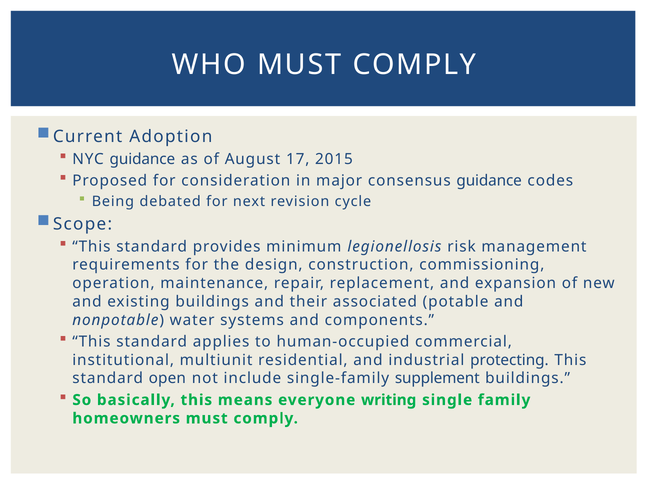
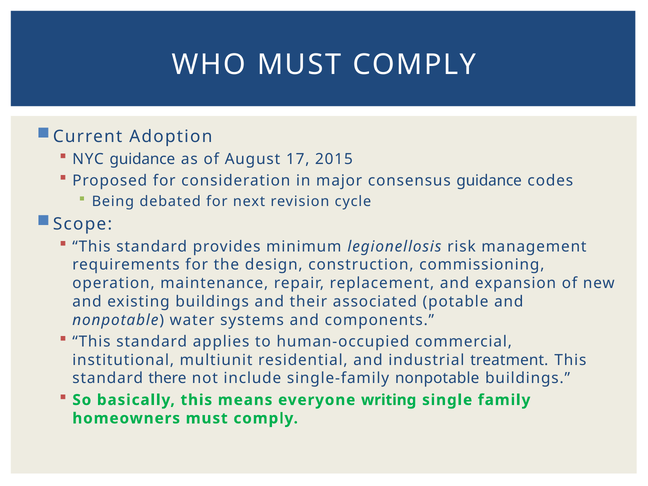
protecting: protecting -> treatment
open: open -> there
single-family supplement: supplement -> nonpotable
